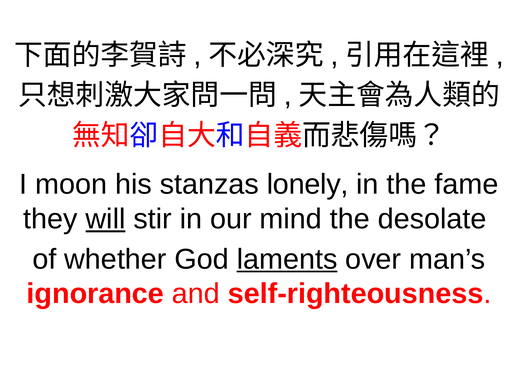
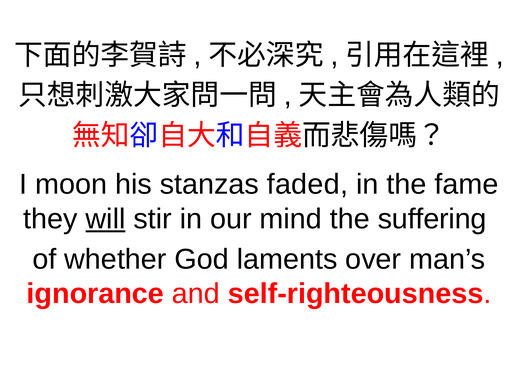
lonely: lonely -> faded
desolate: desolate -> suffering
laments underline: present -> none
